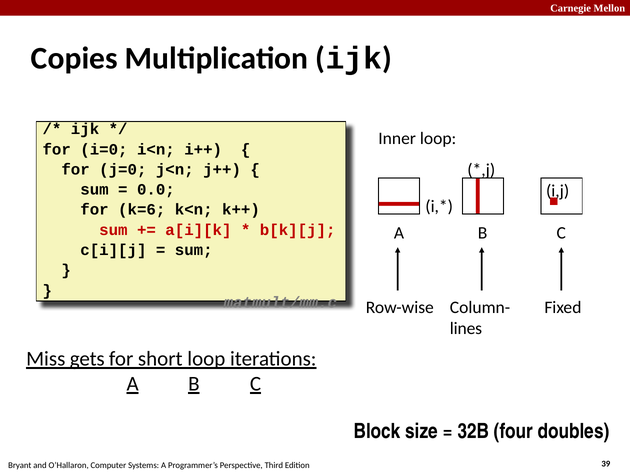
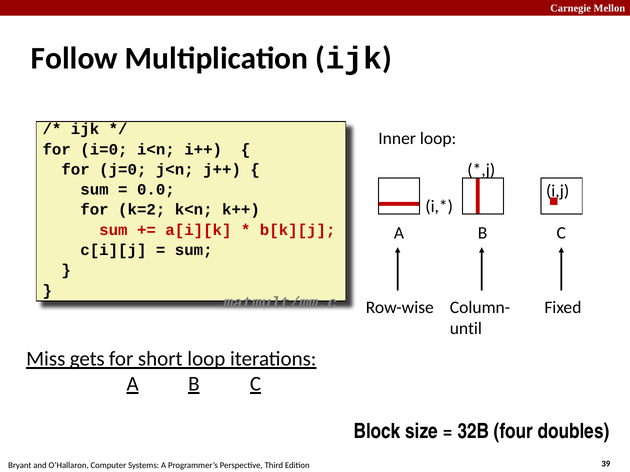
Copies: Copies -> Follow
k=6: k=6 -> k=2
lines: lines -> until
